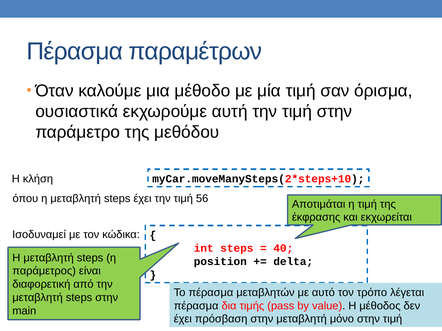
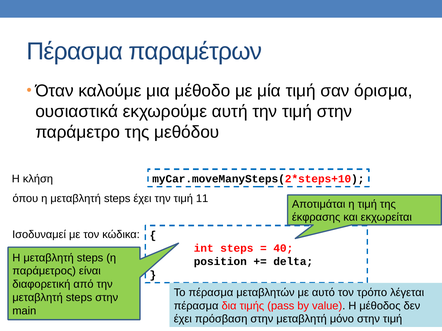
56: 56 -> 11
